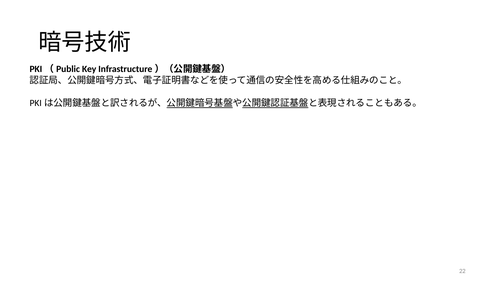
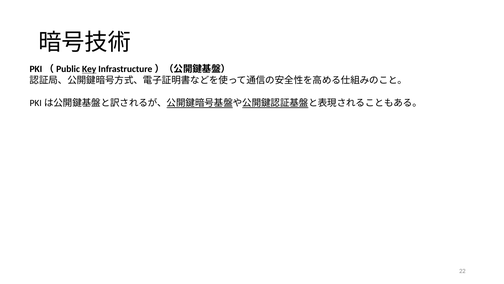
Key underline: none -> present
